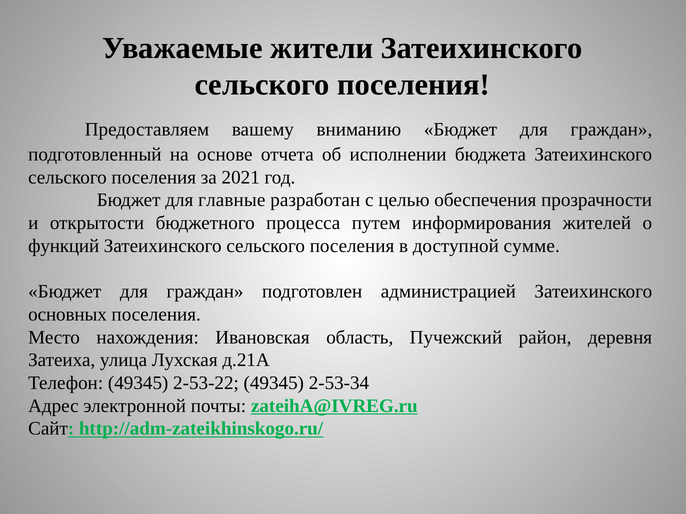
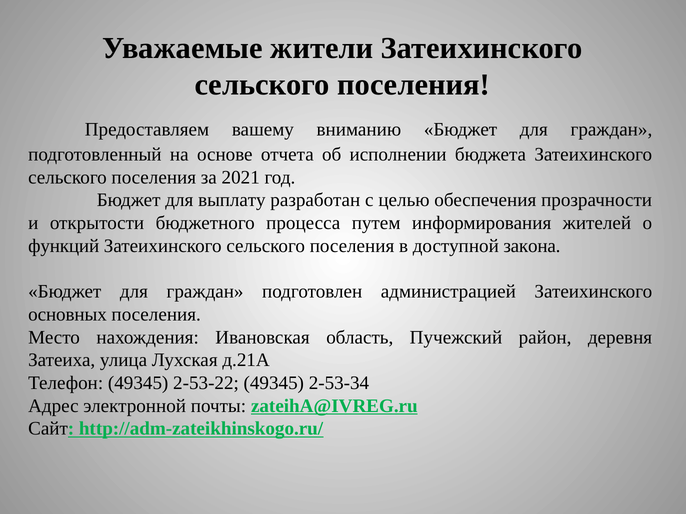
главные: главные -> выплату
сумме: сумме -> закона
